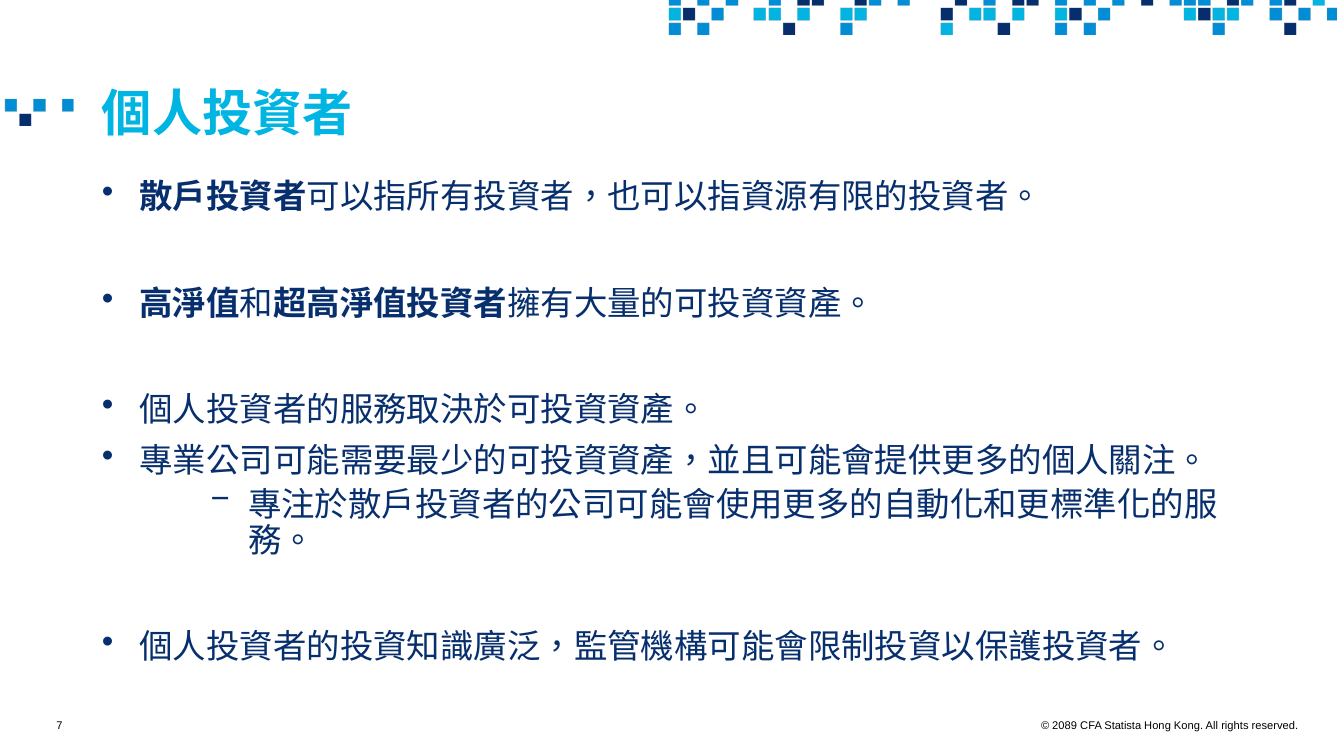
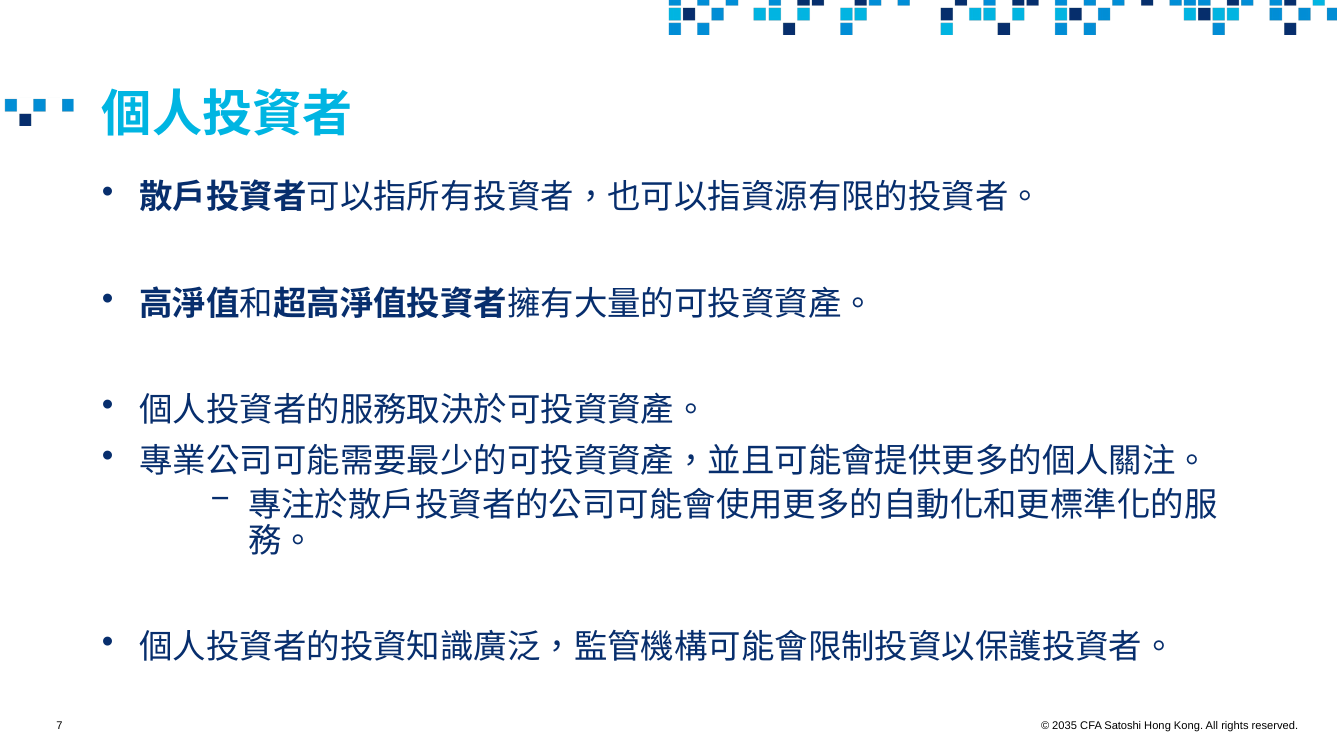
2089: 2089 -> 2035
Statista: Statista -> Satoshi
